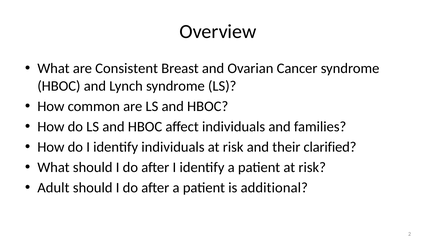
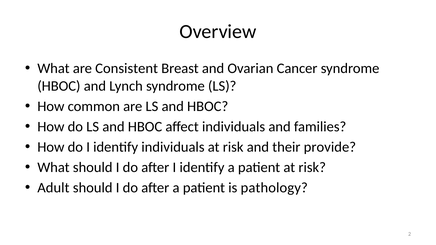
clarified: clarified -> provide
additional: additional -> pathology
